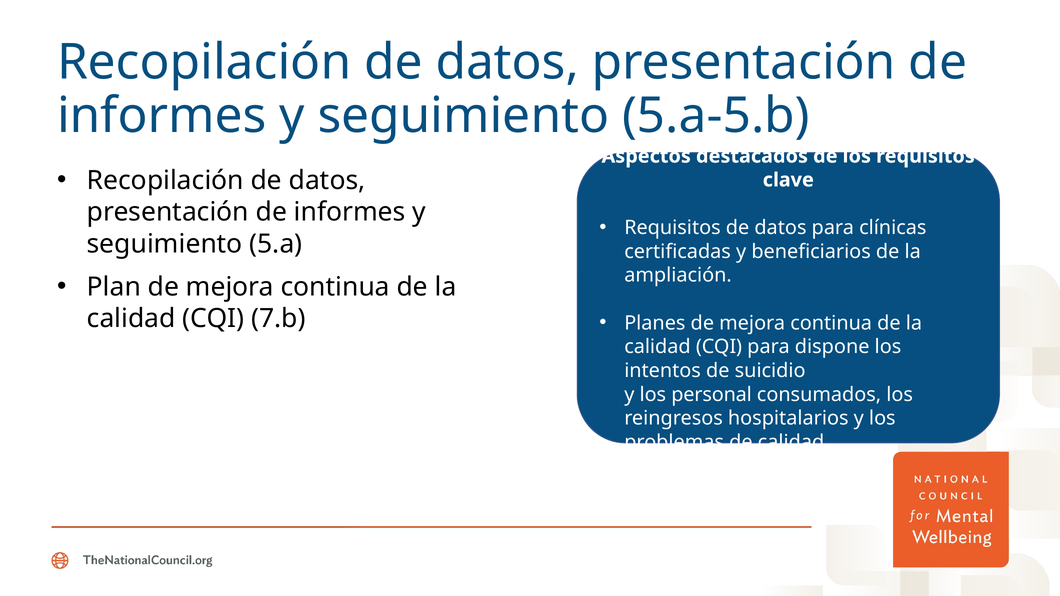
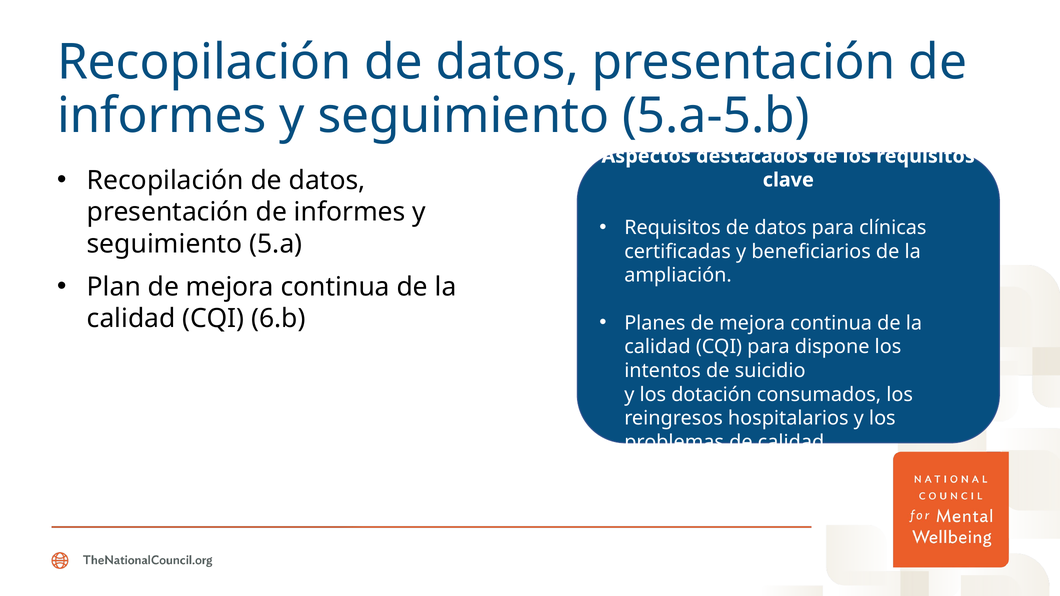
7.b: 7.b -> 6.b
personal: personal -> dotación
